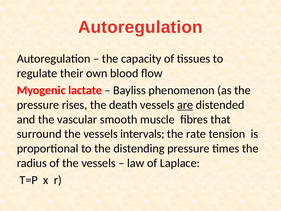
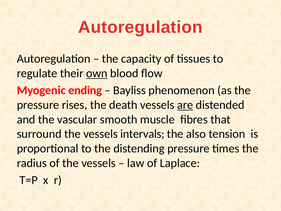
own underline: none -> present
lactate: lactate -> ending
rate: rate -> also
